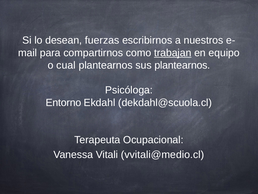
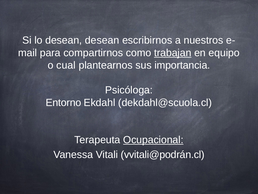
desean fuerzas: fuerzas -> desean
sus plantearnos: plantearnos -> importancia
Ocupacional underline: none -> present
vvitali@medio.cl: vvitali@medio.cl -> vvitali@podrán.cl
